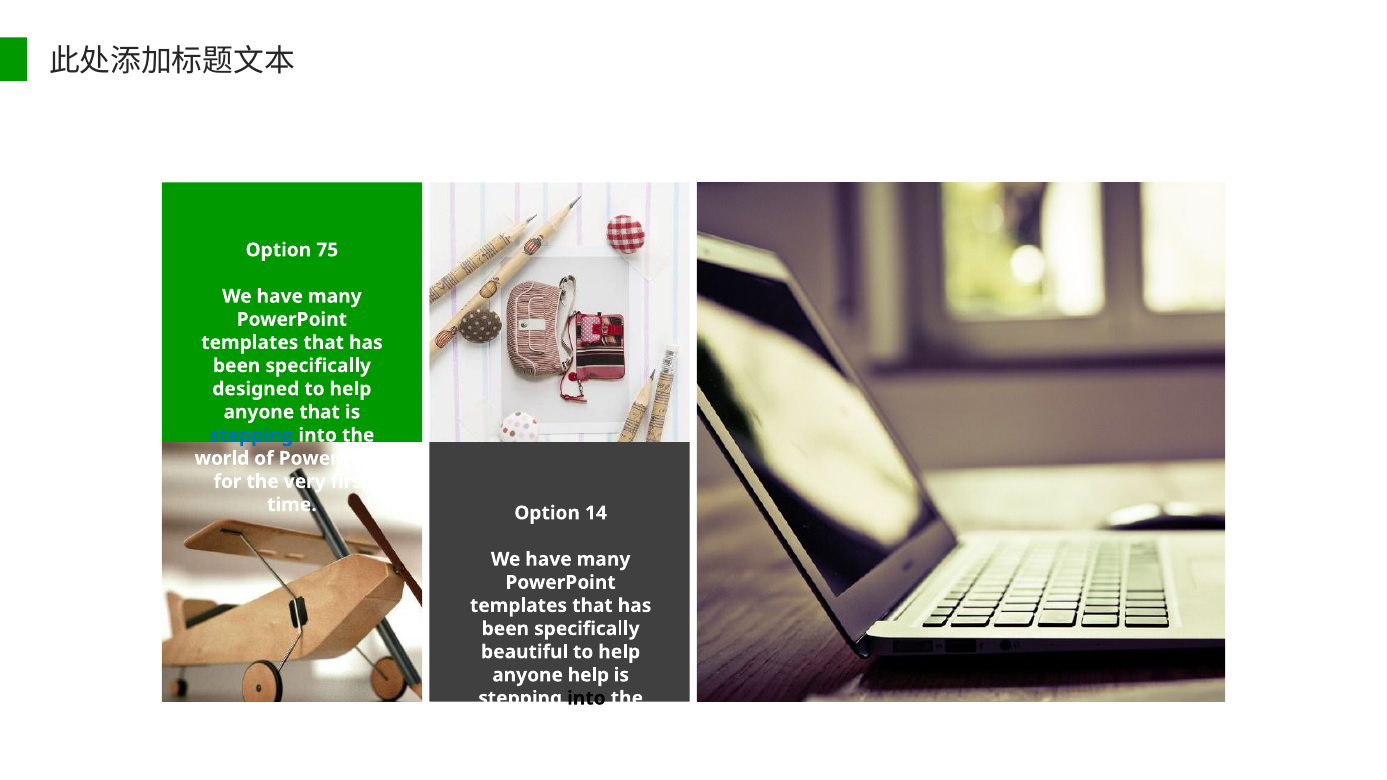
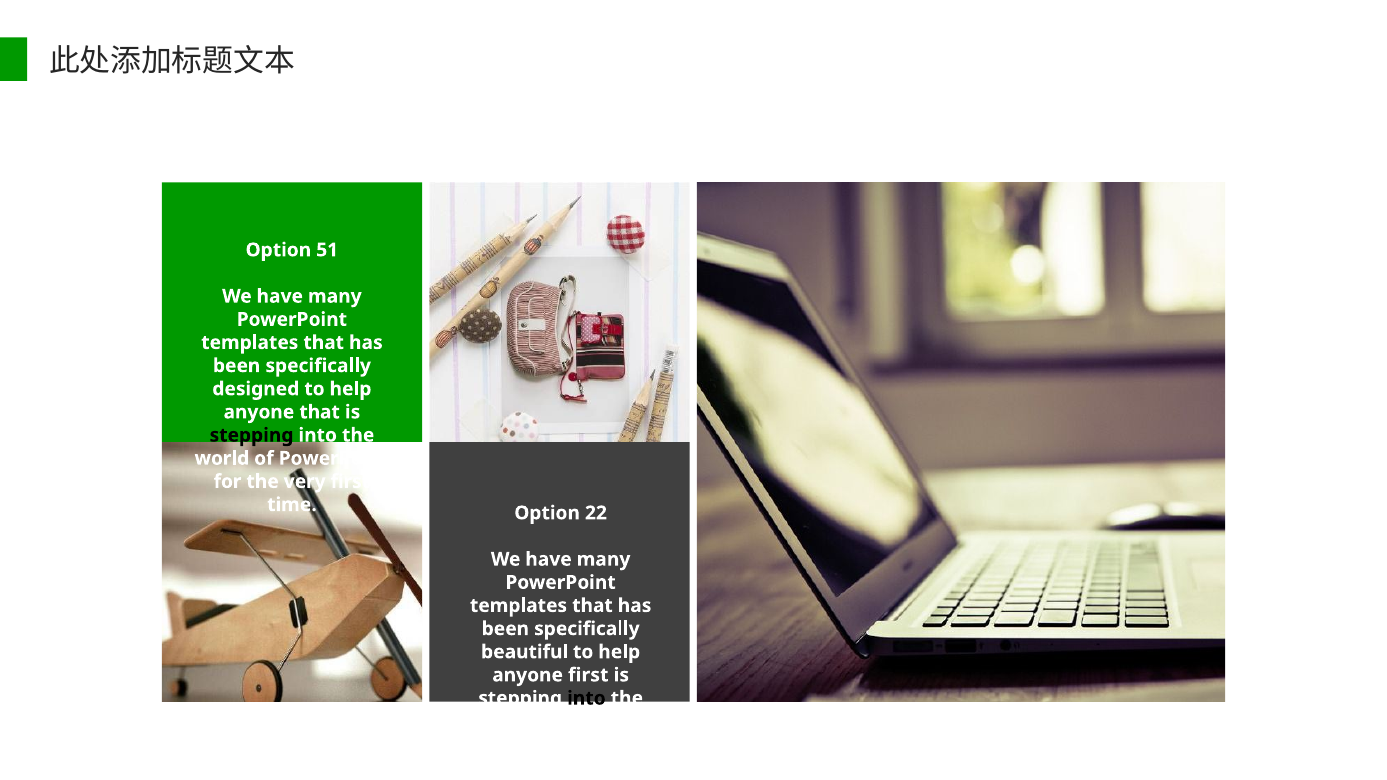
75: 75 -> 51
stepping at (252, 435) colour: blue -> black
14: 14 -> 22
anyone help: help -> first
